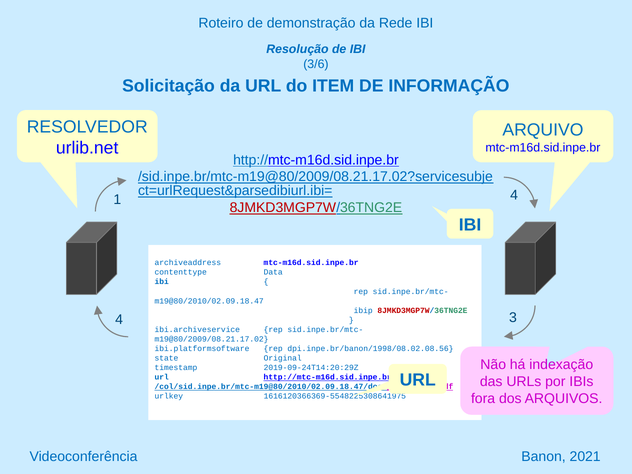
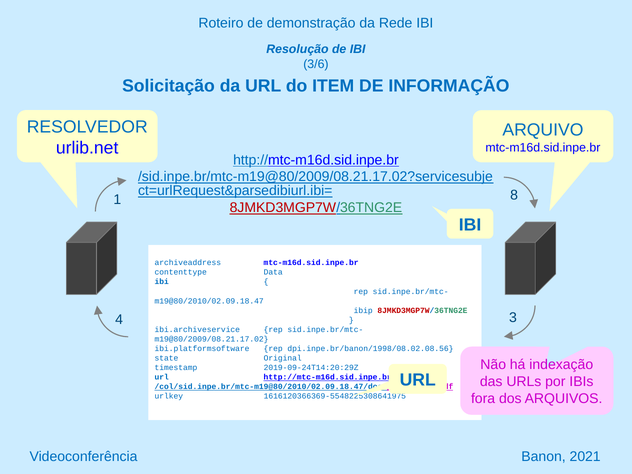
1 4: 4 -> 8
